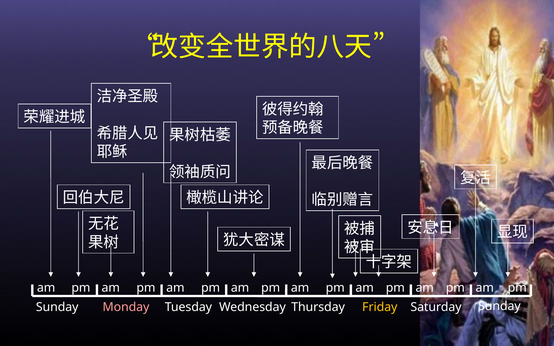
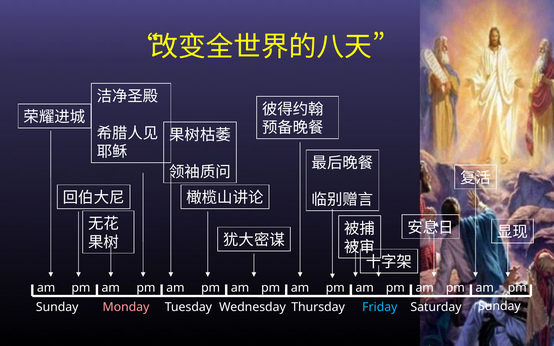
Friday colour: yellow -> light blue
